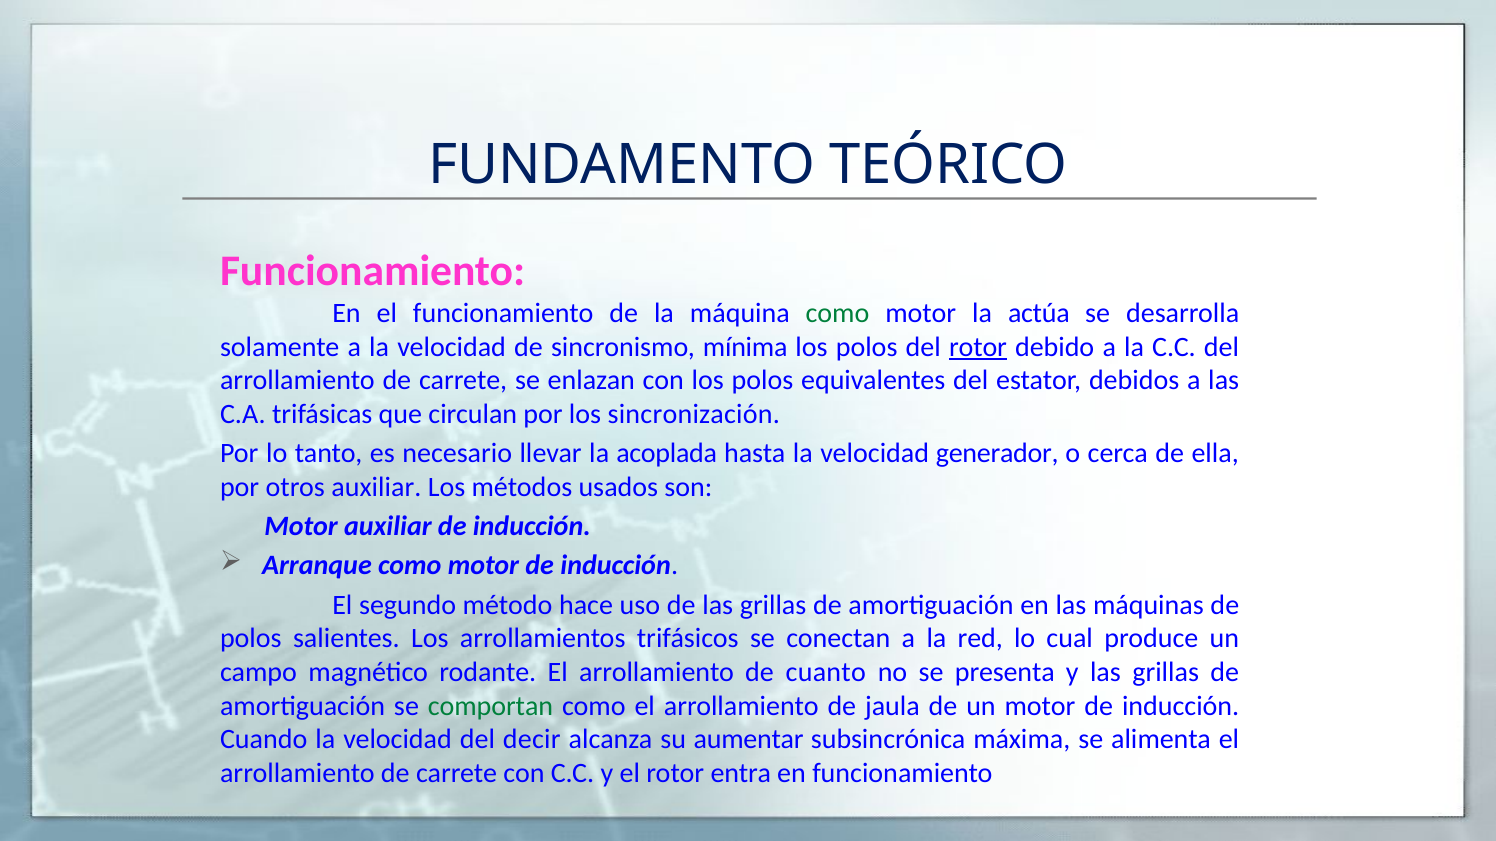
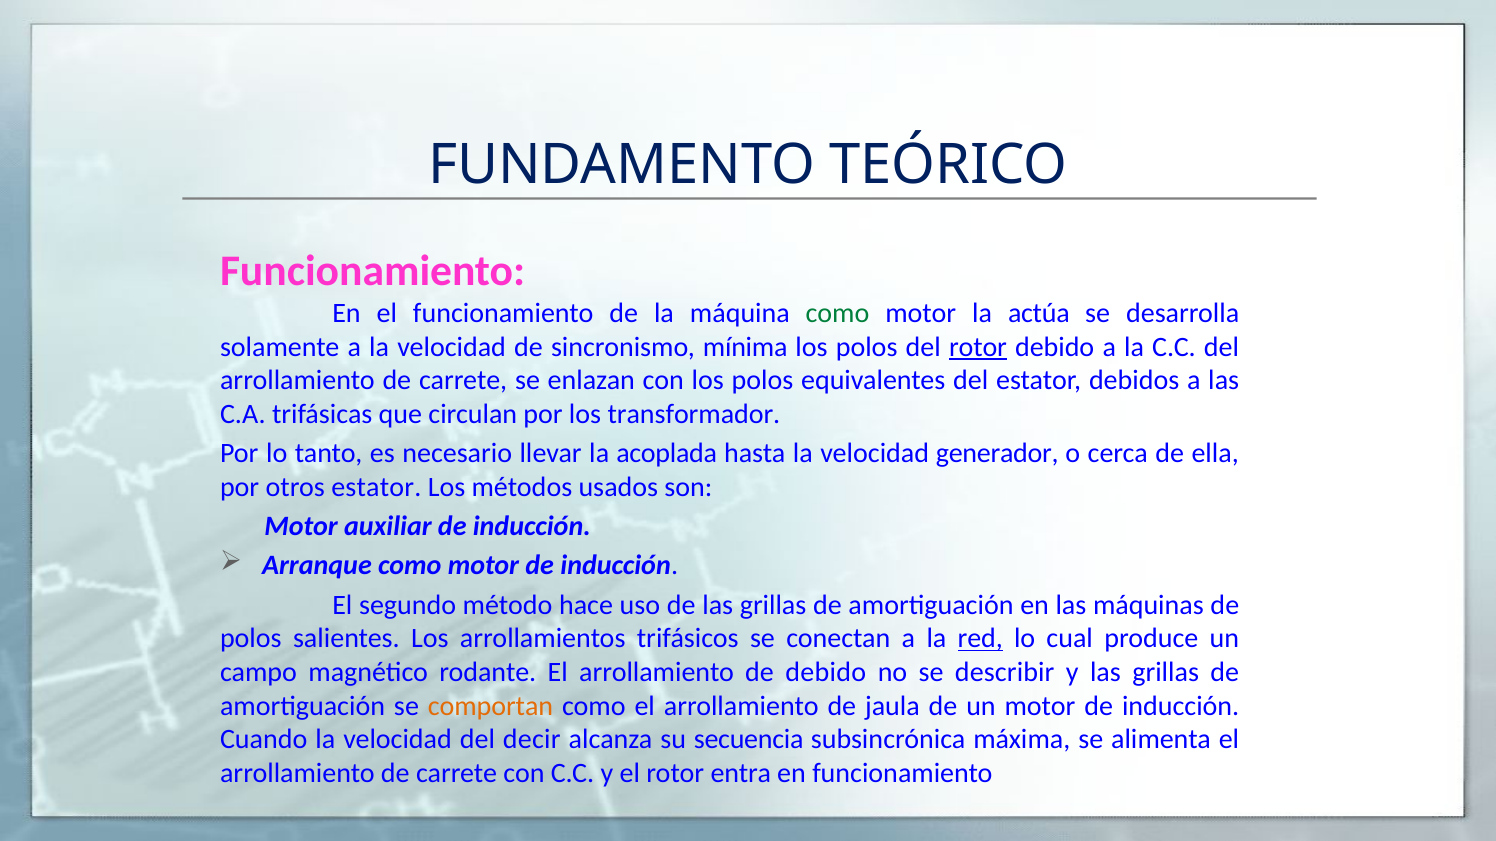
sincronización: sincronización -> transformador
otros auxiliar: auxiliar -> estator
red underline: none -> present
de cuanto: cuanto -> debido
presenta: presenta -> describir
comportan colour: green -> orange
aumentar: aumentar -> secuencia
